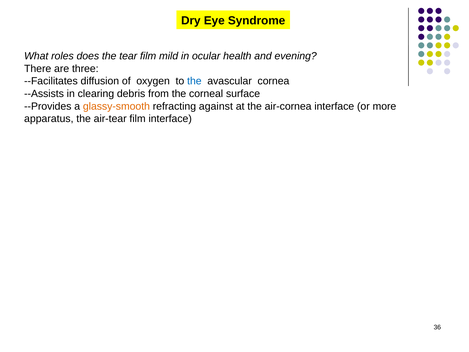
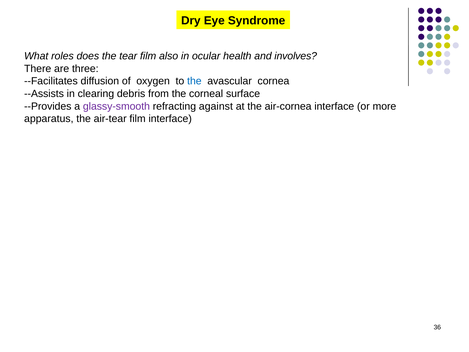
mild: mild -> also
evening: evening -> involves
glassy-smooth colour: orange -> purple
